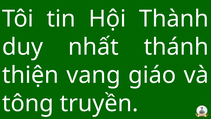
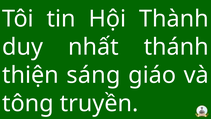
vang: vang -> sáng
